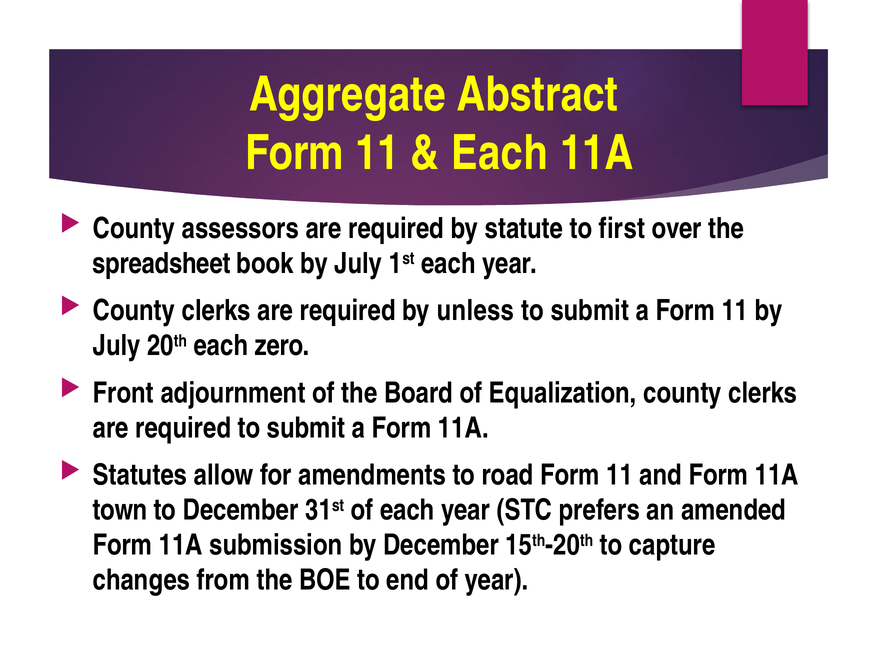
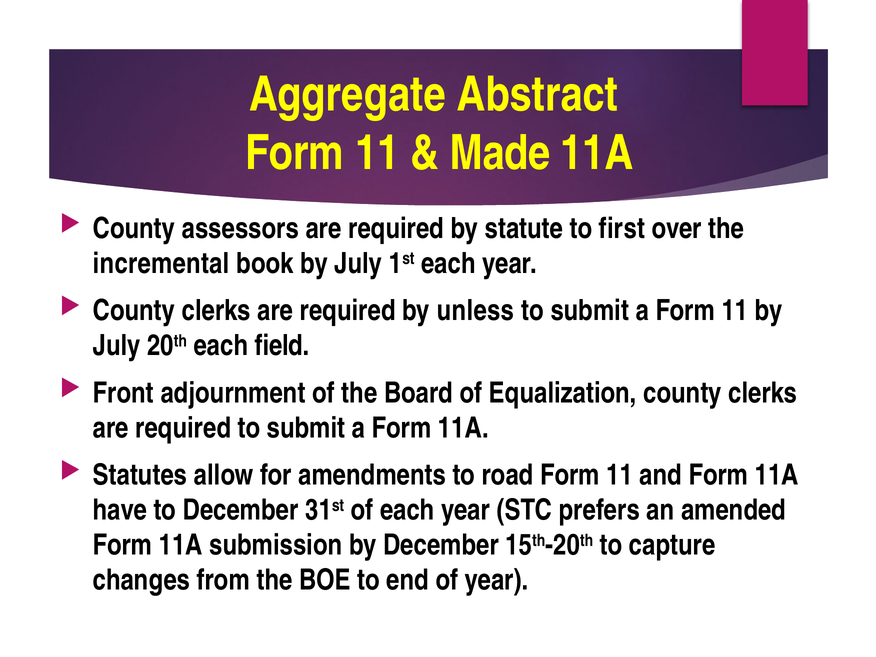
Each at (500, 153): Each -> Made
spreadsheet: spreadsheet -> incremental
zero: zero -> field
town: town -> have
